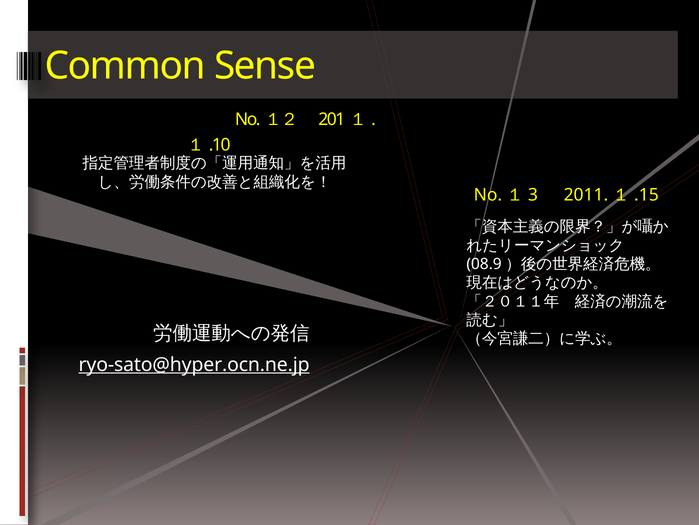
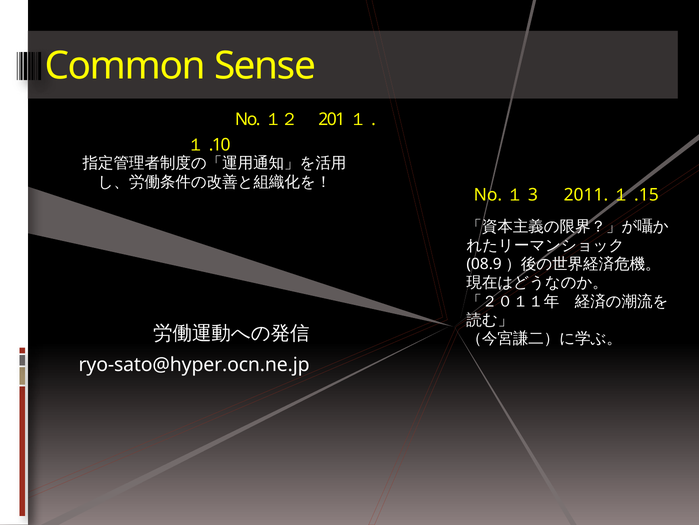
ryo-sato@hyper.ocn.ne.jp underline: present -> none
